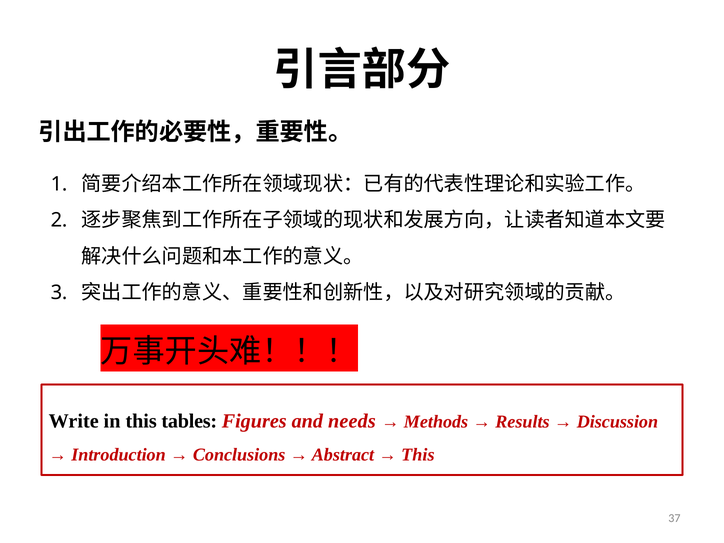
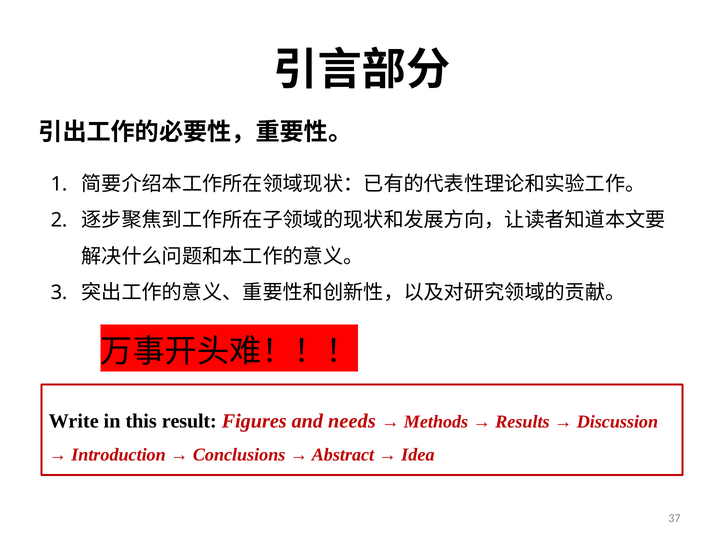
tables: tables -> result
This at (418, 455): This -> Idea
